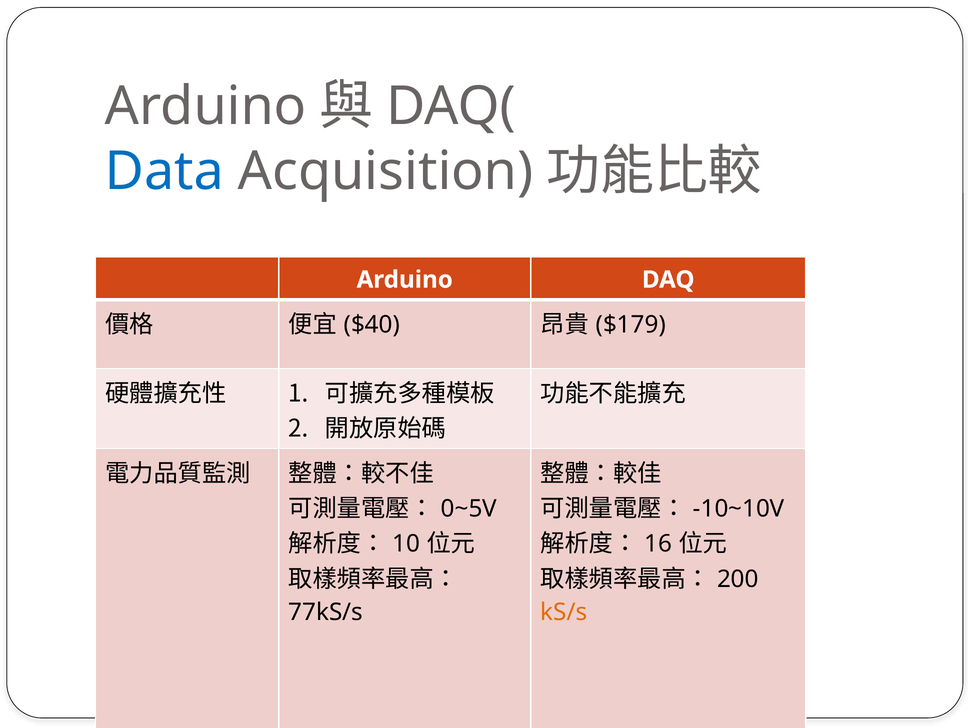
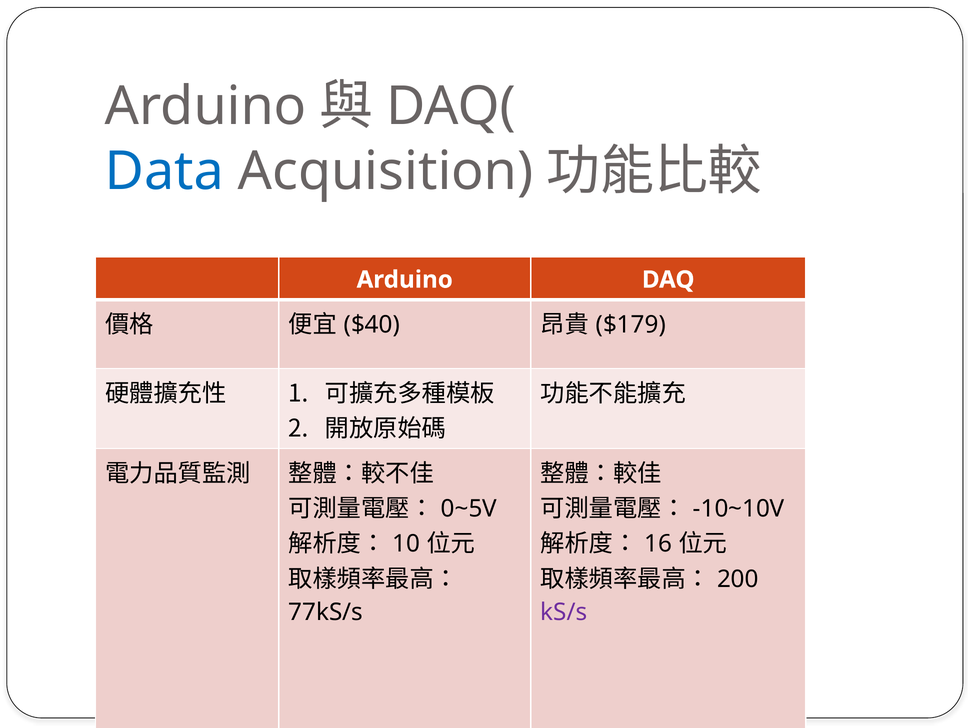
kS/s colour: orange -> purple
